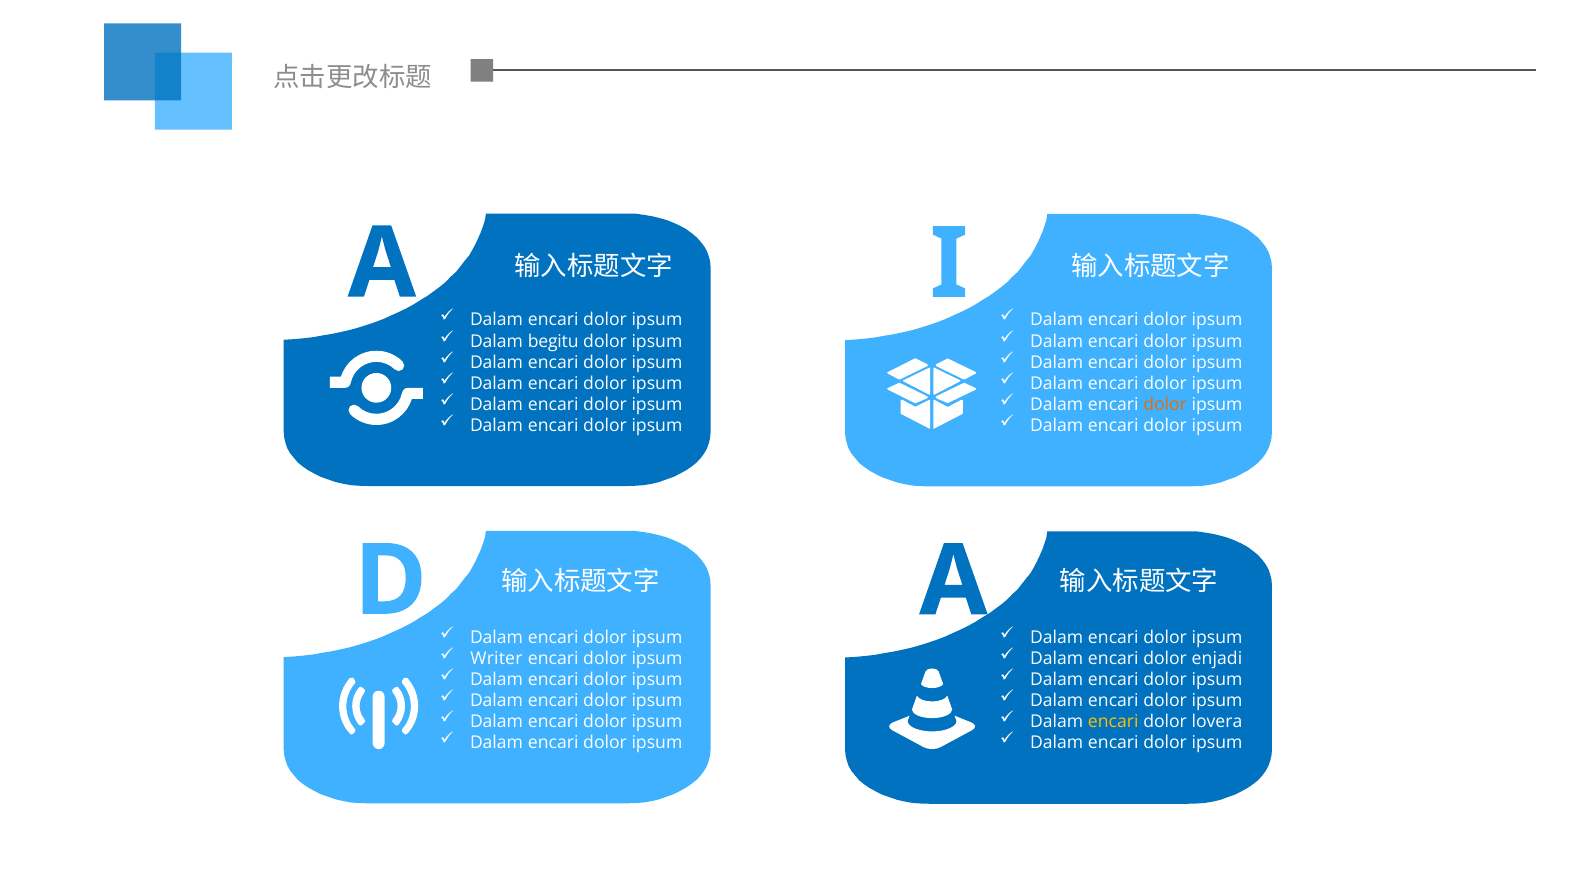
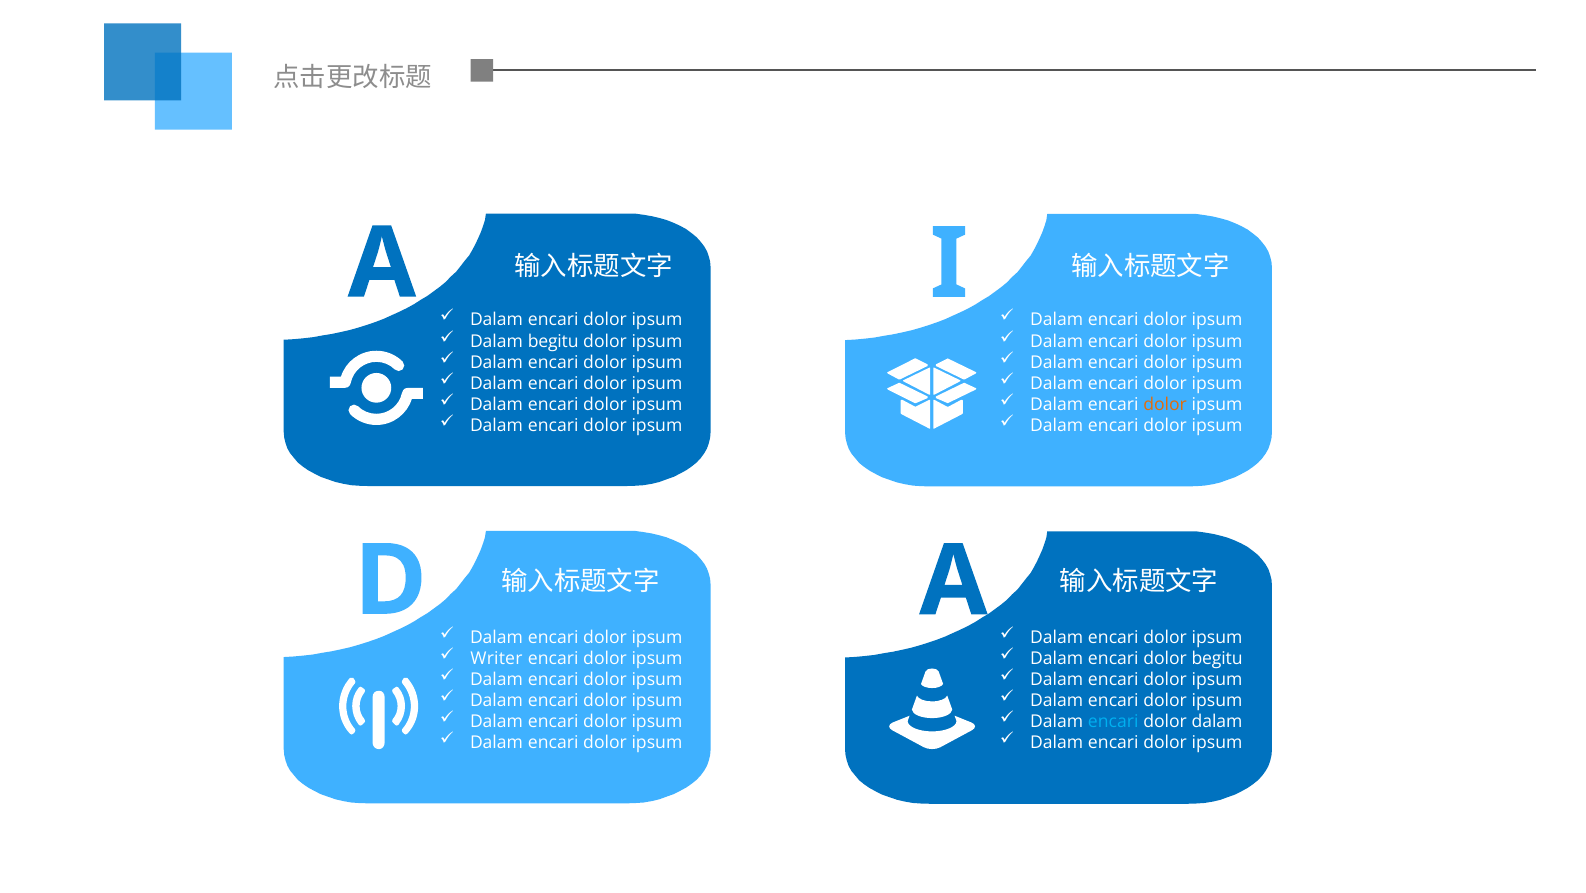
dolor enjadi: enjadi -> begitu
encari at (1113, 721) colour: yellow -> light blue
dolor lovera: lovera -> dalam
